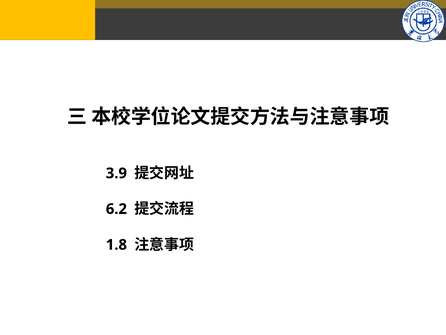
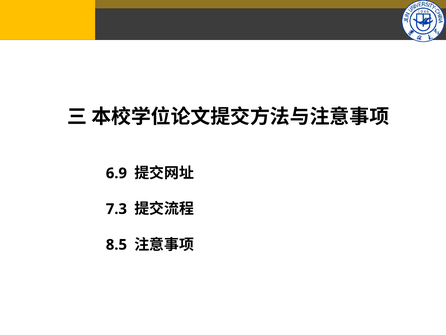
3.9: 3.9 -> 6.9
6.2: 6.2 -> 7.3
1.8: 1.8 -> 8.5
